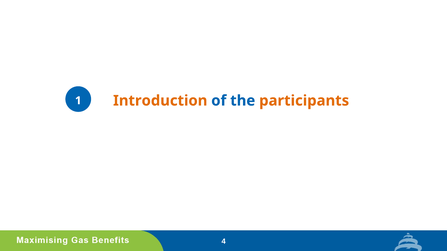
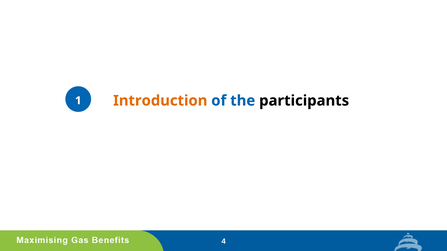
participants colour: orange -> black
